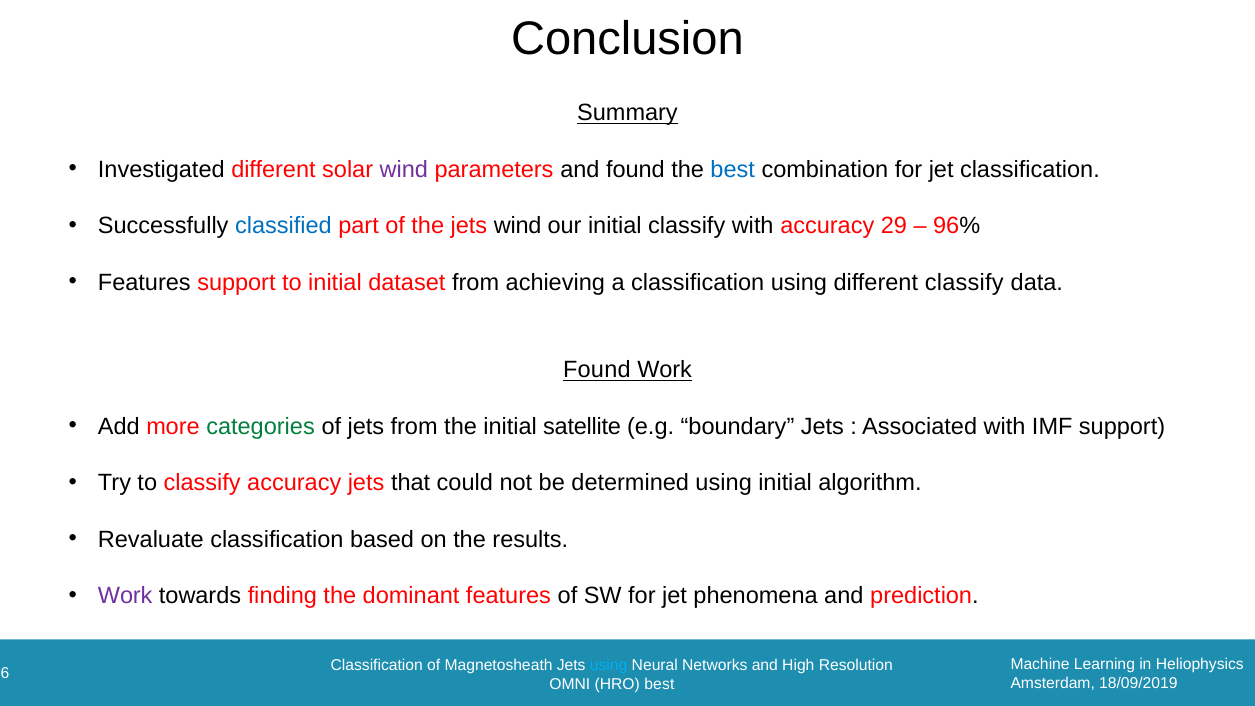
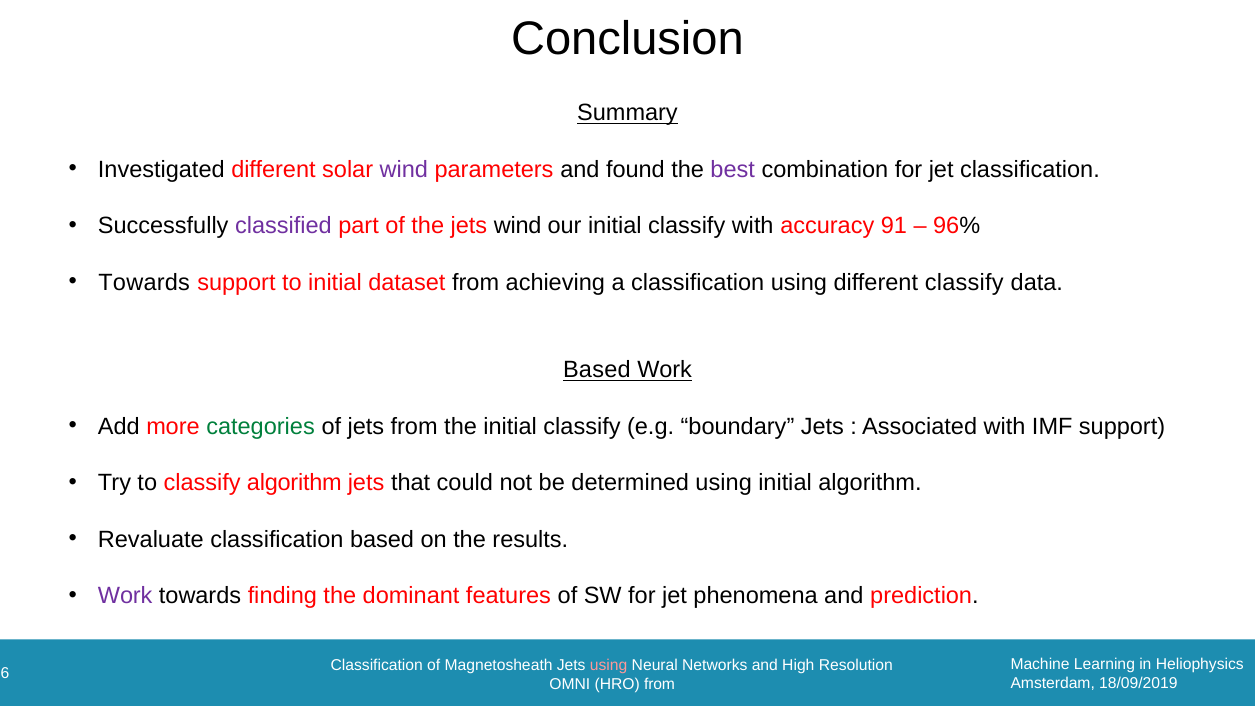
best at (733, 169) colour: blue -> purple
classified colour: blue -> purple
29: 29 -> 91
Features at (144, 282): Features -> Towards
Found at (597, 370): Found -> Based
the initial satellite: satellite -> classify
classify accuracy: accuracy -> algorithm
using at (609, 665) colour: light blue -> pink
best at (659, 684): best -> from
